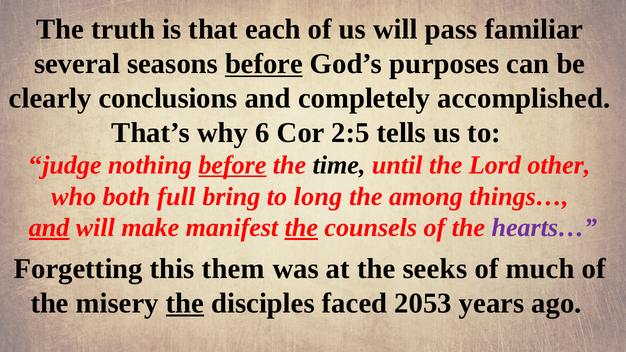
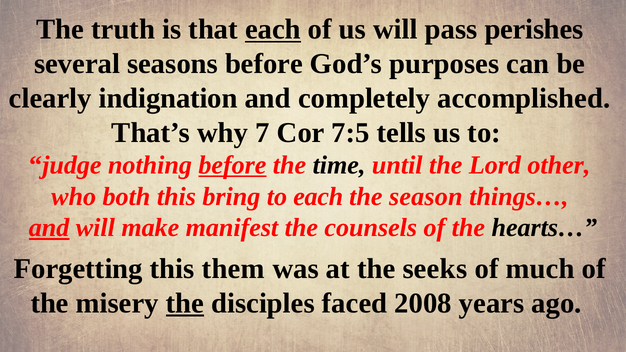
each at (273, 29) underline: none -> present
familiar: familiar -> perishes
before at (264, 64) underline: present -> none
conclusions: conclusions -> indignation
6: 6 -> 7
2:5: 2:5 -> 7:5
both full: full -> this
to long: long -> each
among: among -> season
the at (301, 228) underline: present -> none
hearts… colour: purple -> black
2053: 2053 -> 2008
